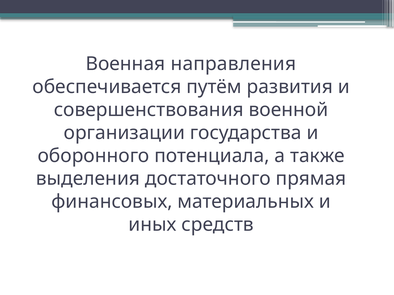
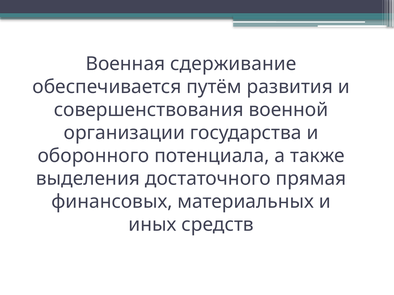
направления: направления -> сдерживание
